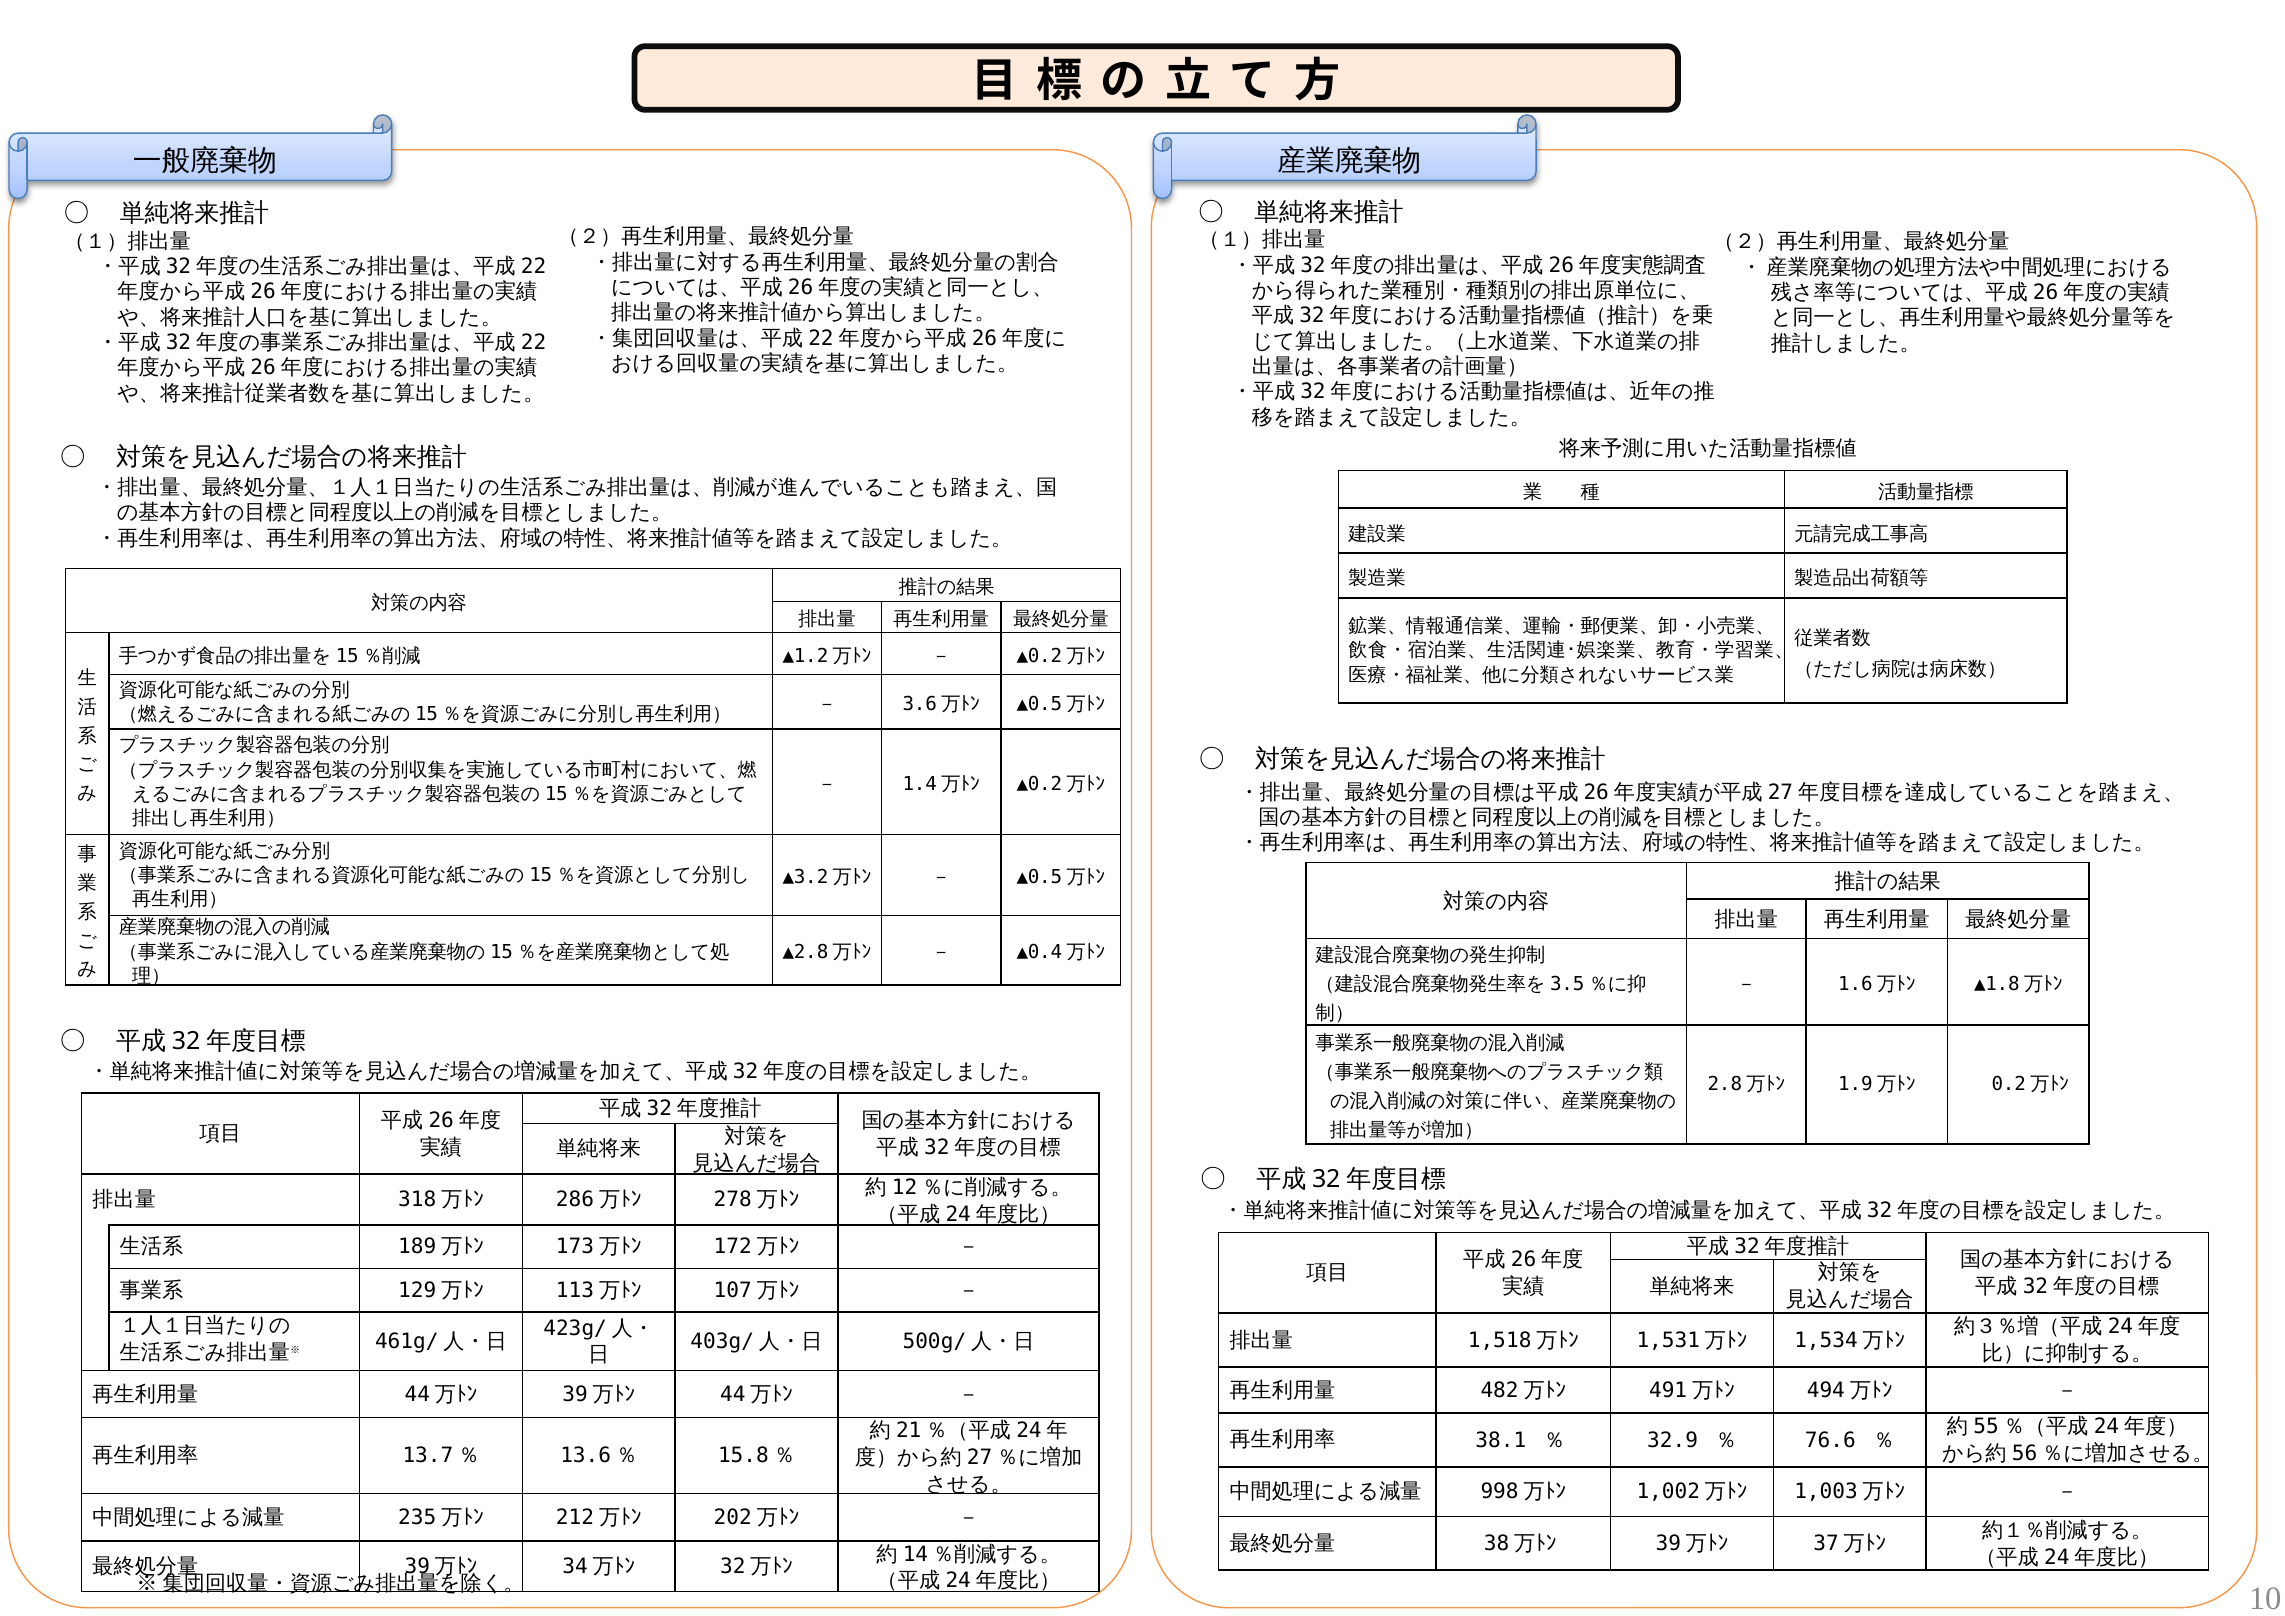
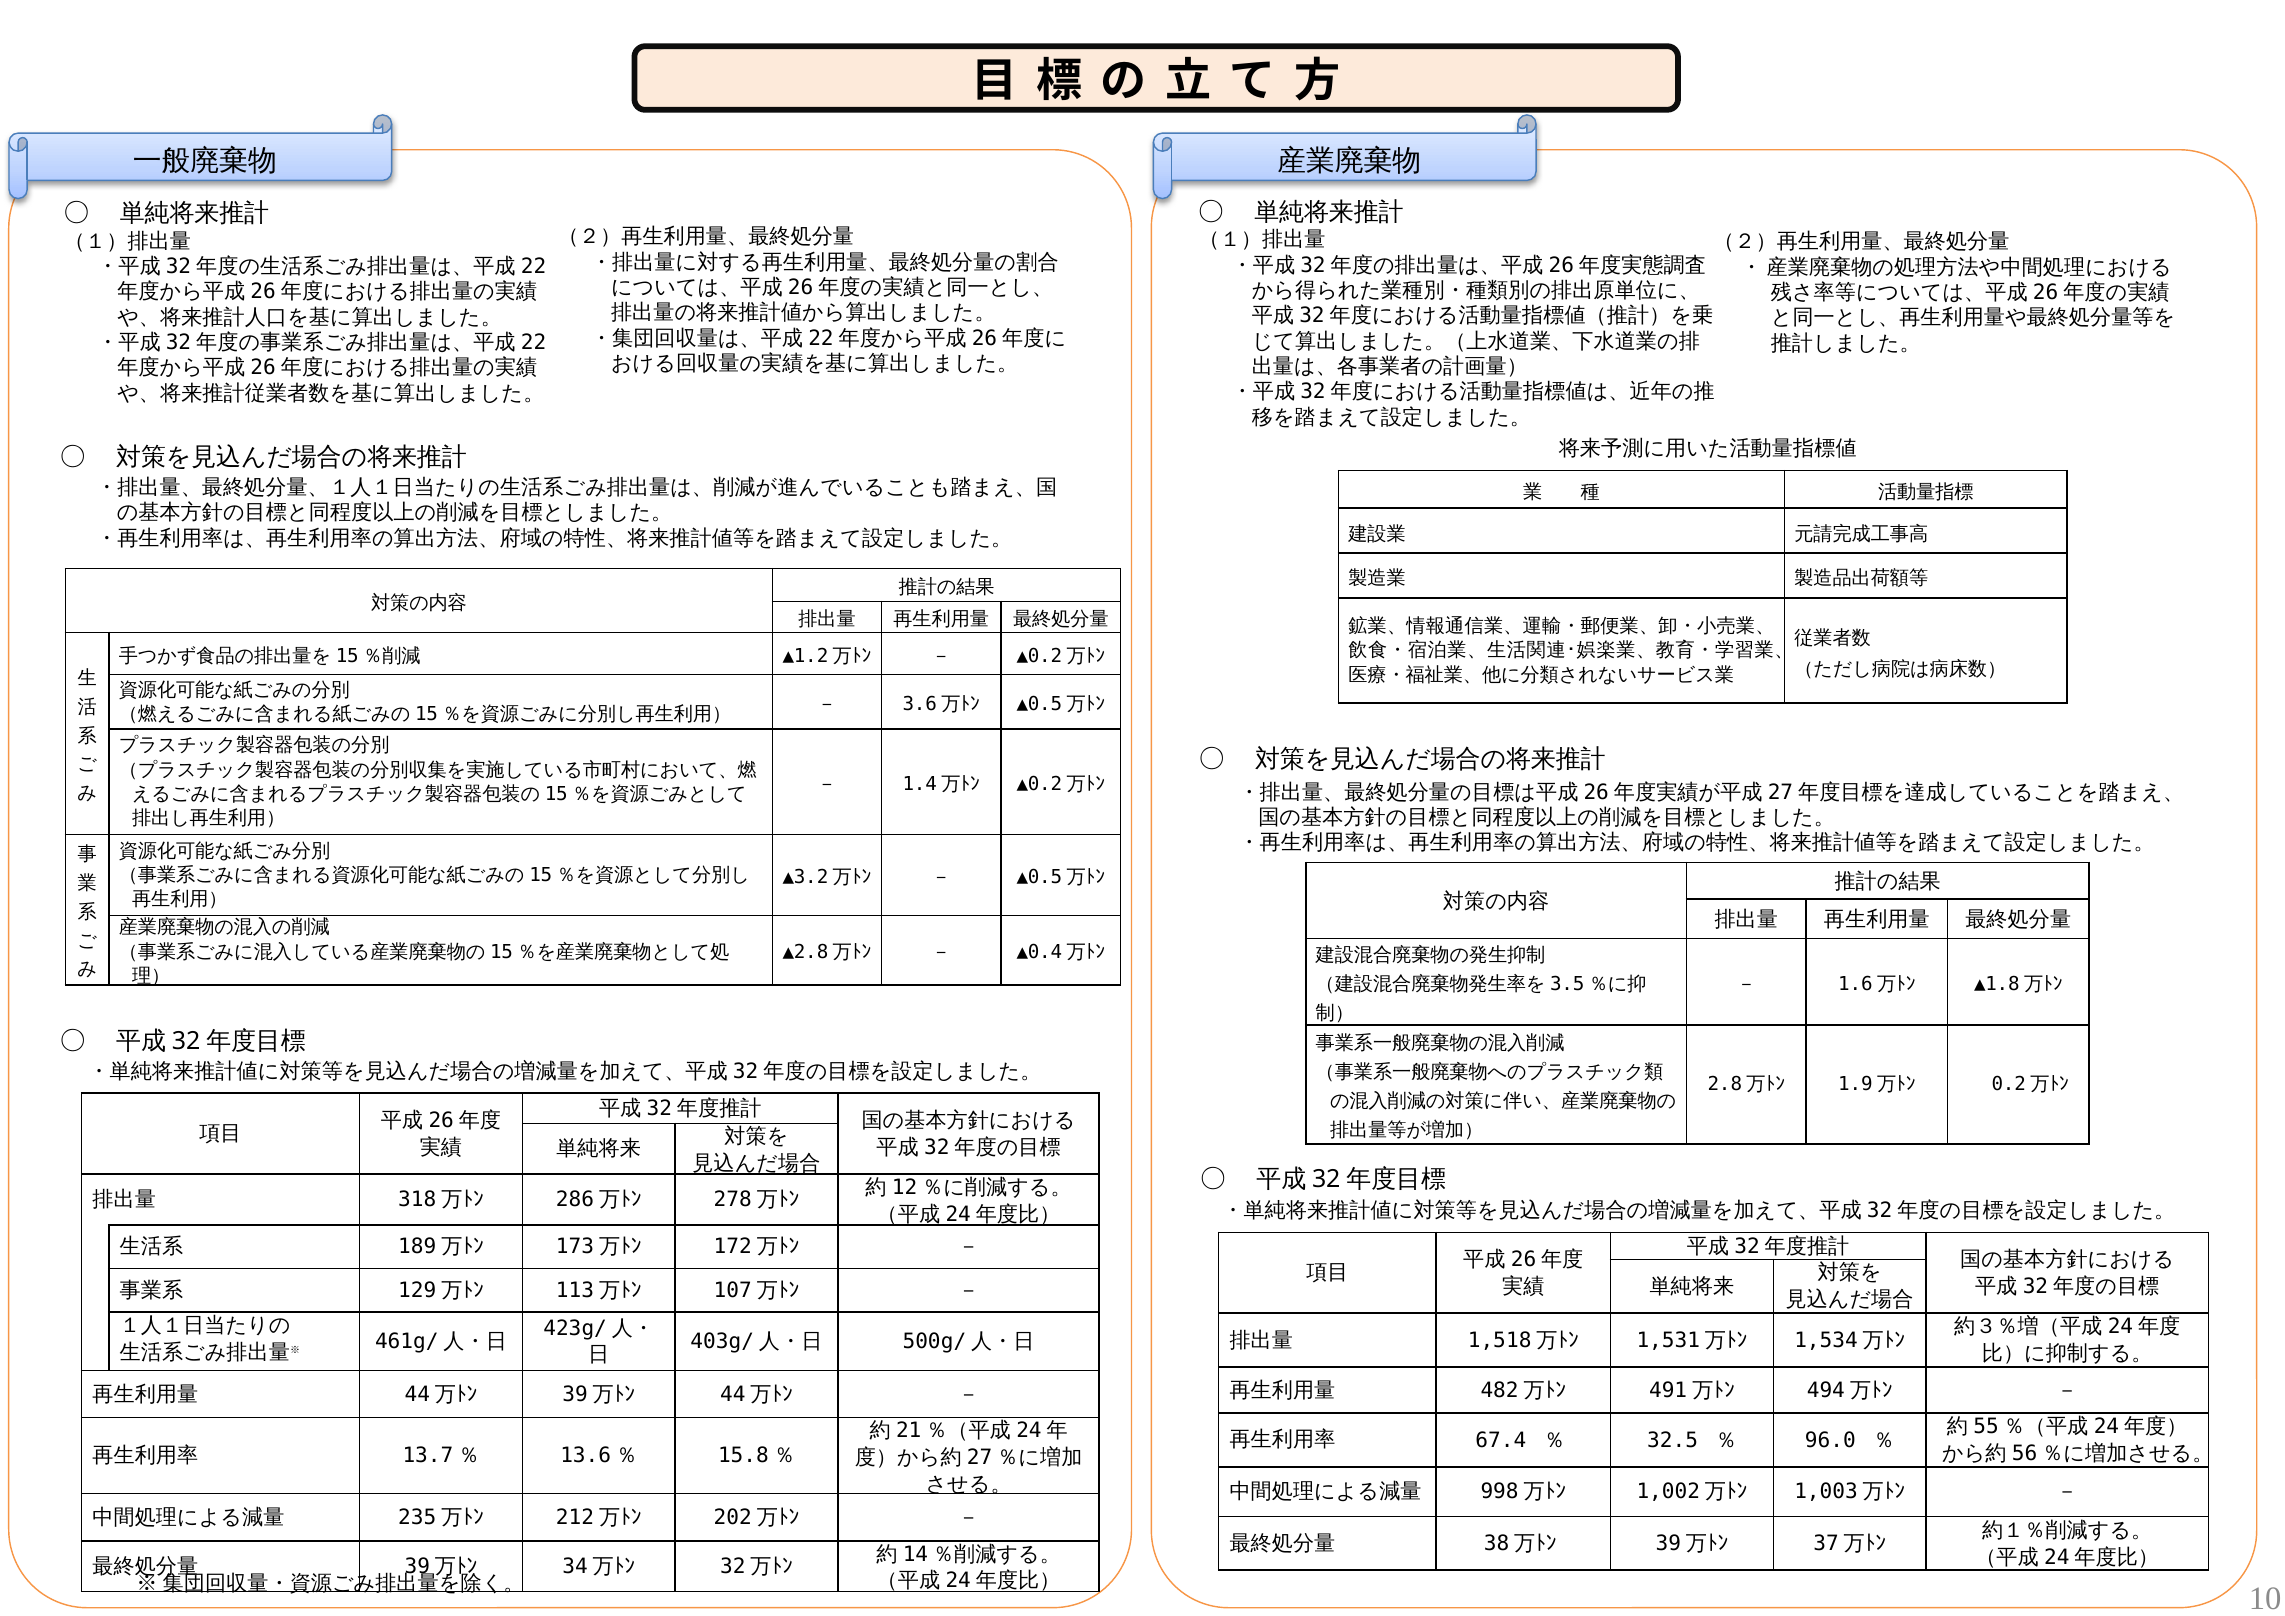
38.1: 38.1 -> 67.4
32.9: 32.9 -> 32.5
76.6: 76.6 -> 96.0
